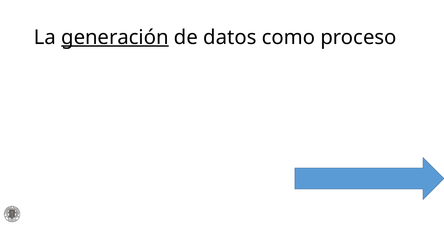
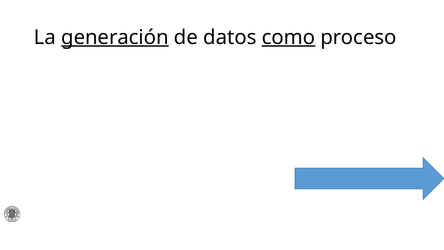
como underline: none -> present
